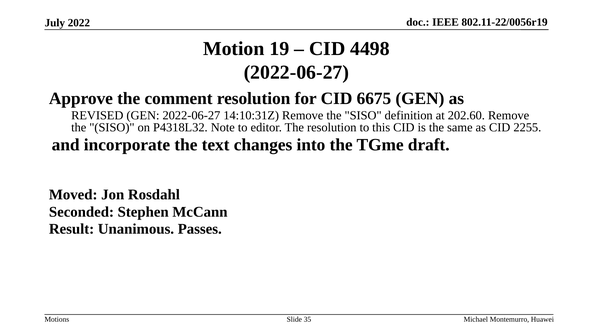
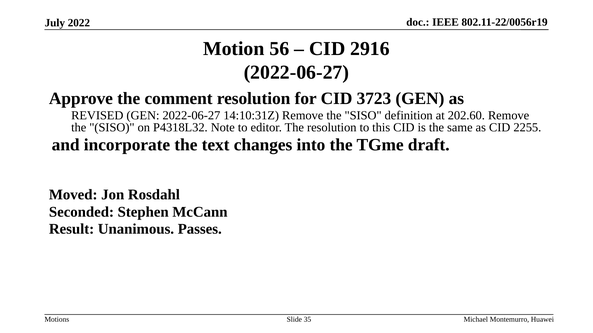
19: 19 -> 56
4498: 4498 -> 2916
6675: 6675 -> 3723
